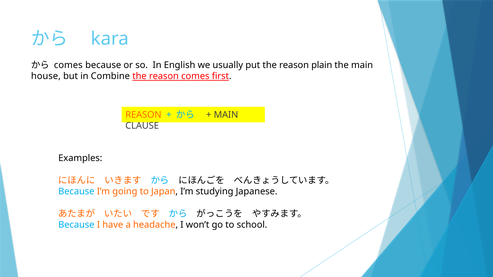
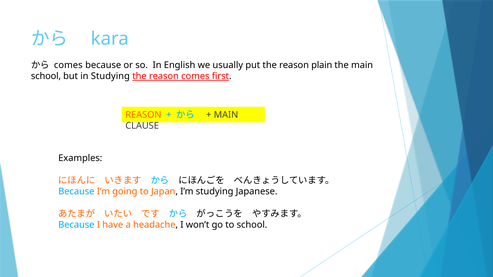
house at (46, 76): house -> school
in Combine: Combine -> Studying
